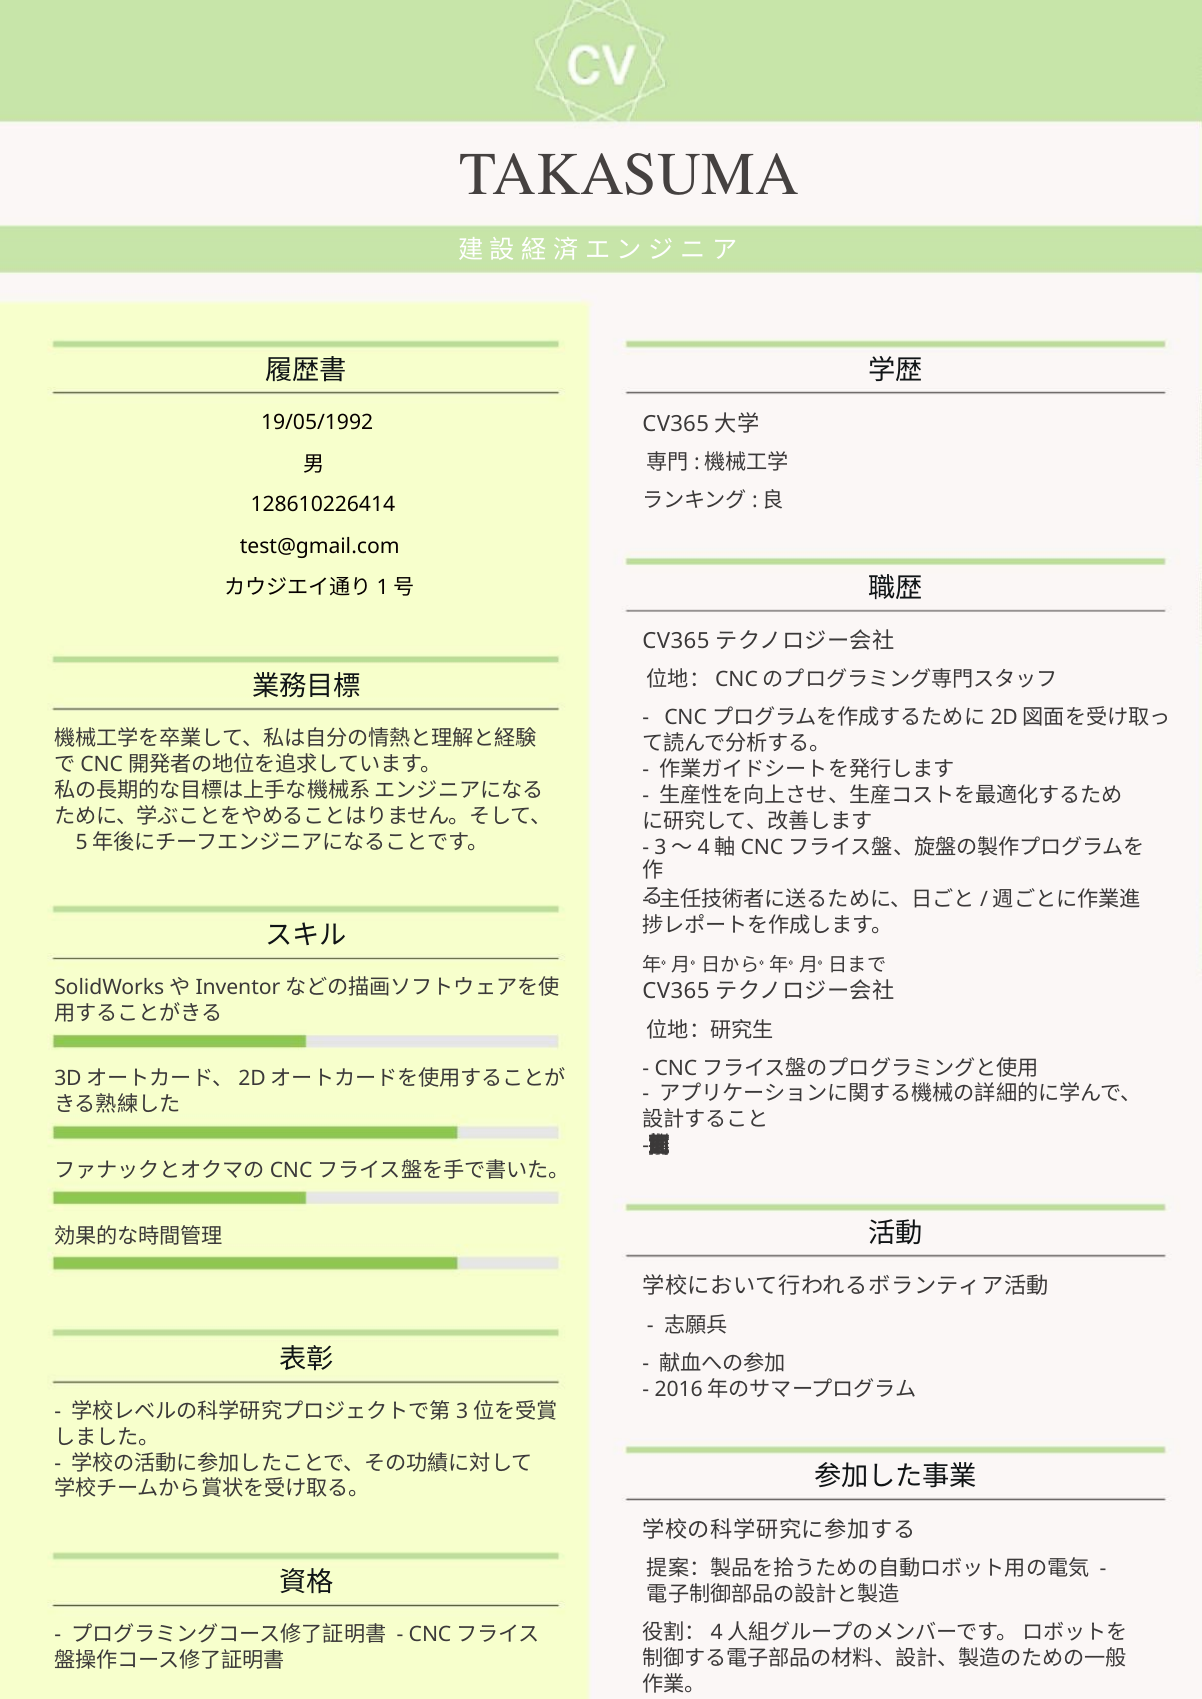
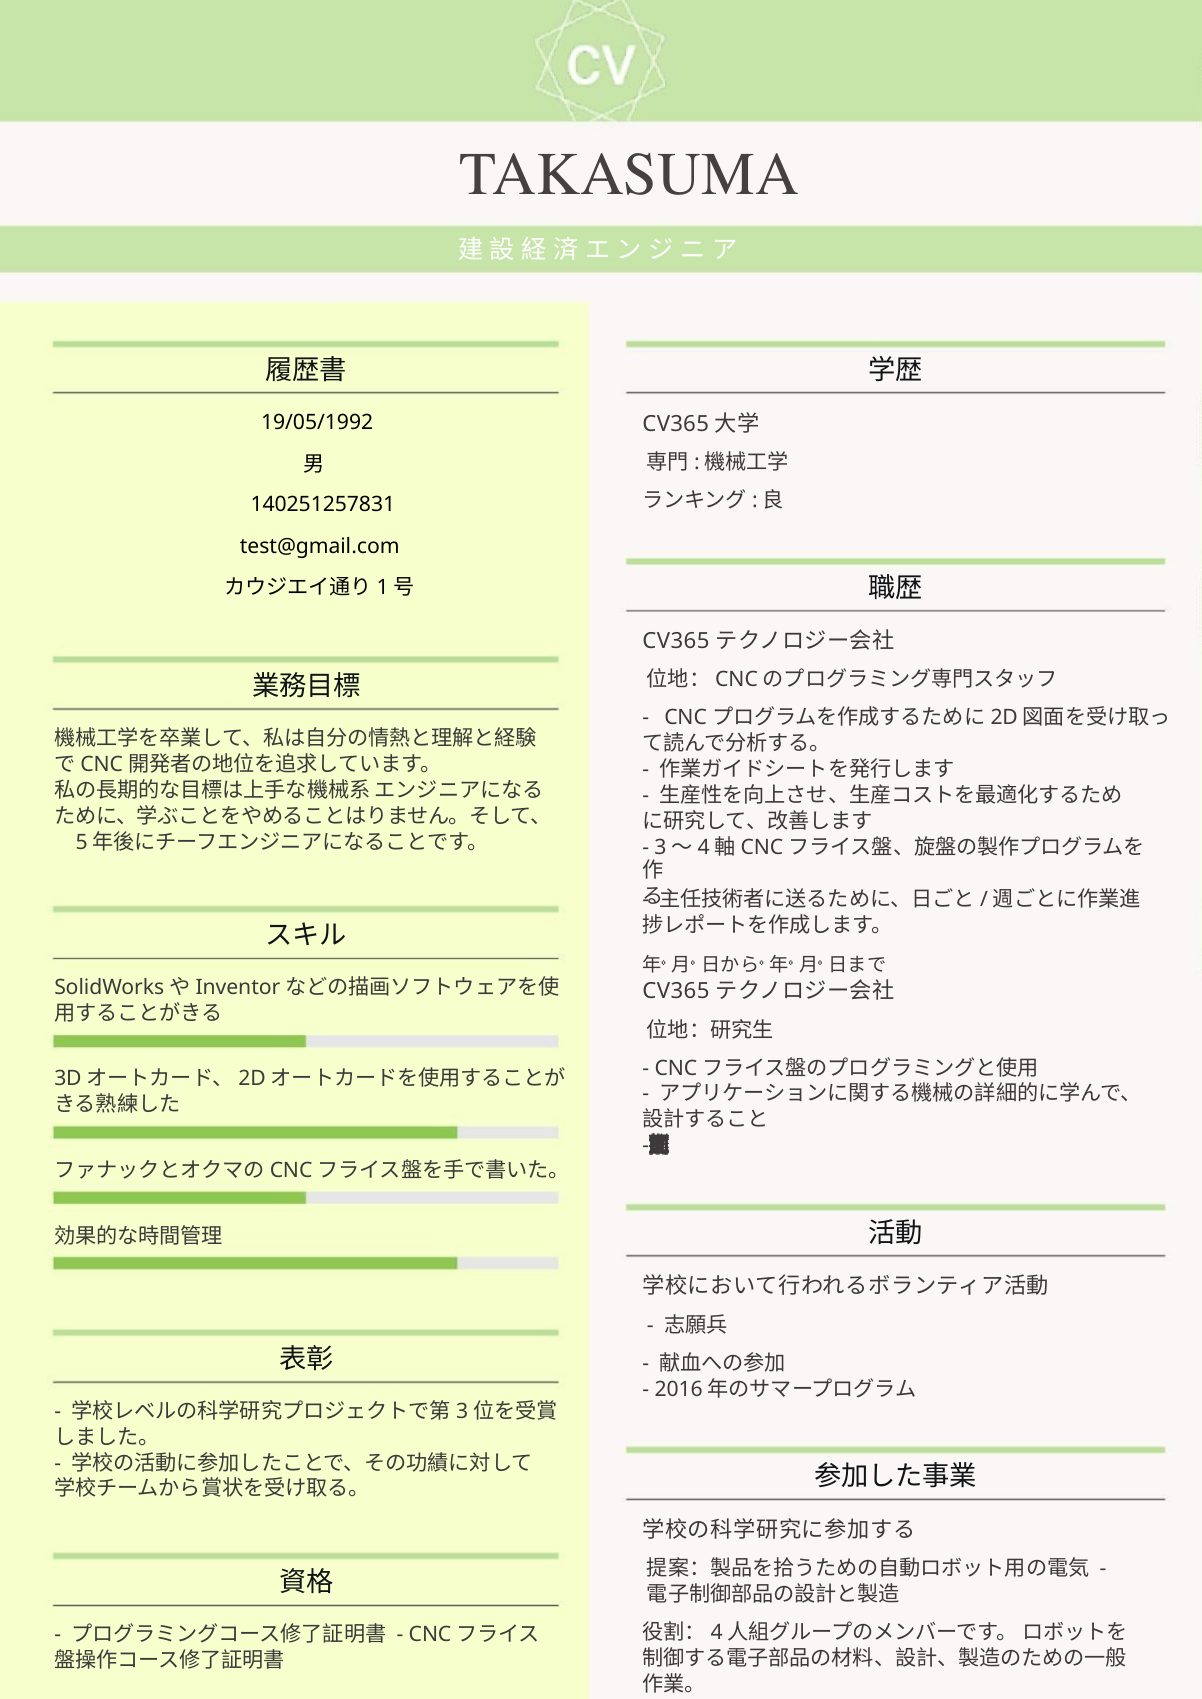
128610226414: 128610226414 -> 140251257831
